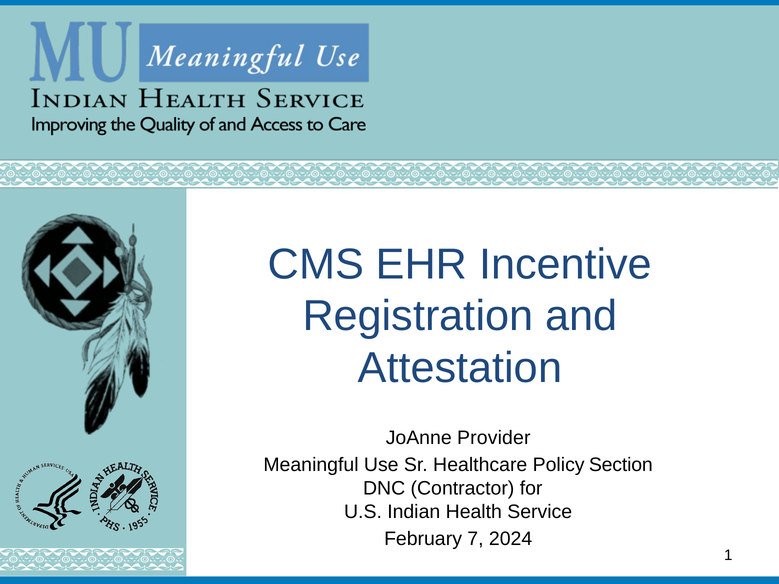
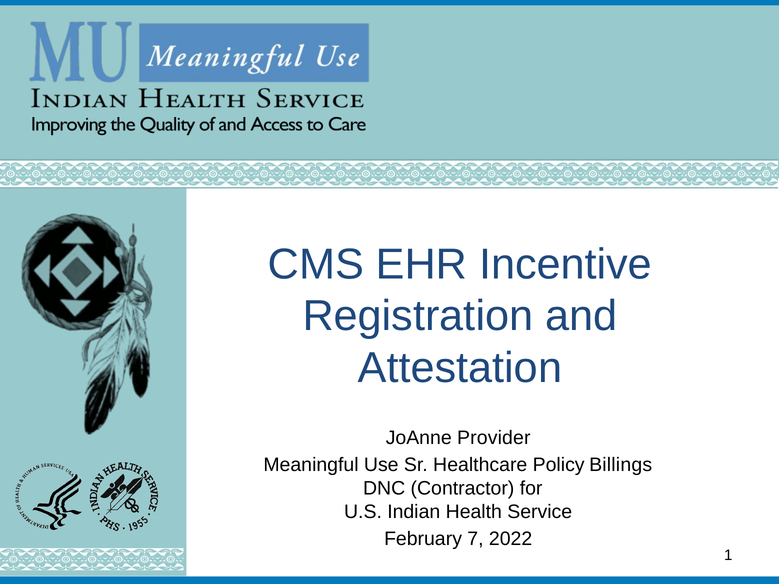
Section: Section -> Billings
2024: 2024 -> 2022
